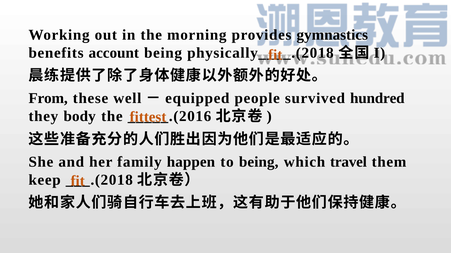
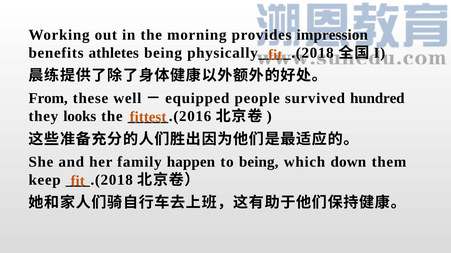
gymnastics: gymnastics -> impression
account: account -> athletes
body: body -> looks
travel: travel -> down
